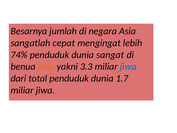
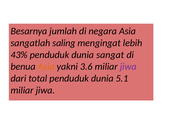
cepat: cepat -> saling
74%: 74% -> 43%
3.3: 3.3 -> 3.6
jiwa at (128, 66) colour: blue -> purple
1.7: 1.7 -> 5.1
